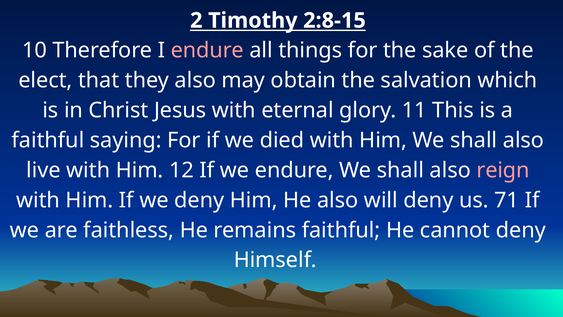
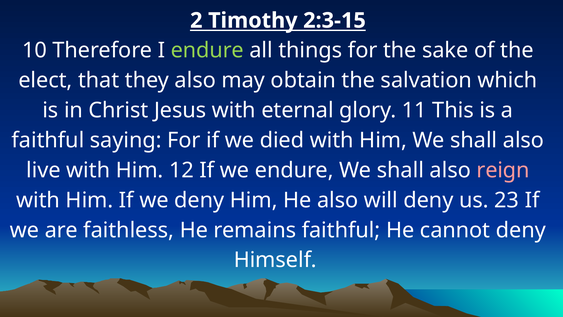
2:8-15: 2:8-15 -> 2:3-15
endure at (207, 50) colour: pink -> light green
71: 71 -> 23
